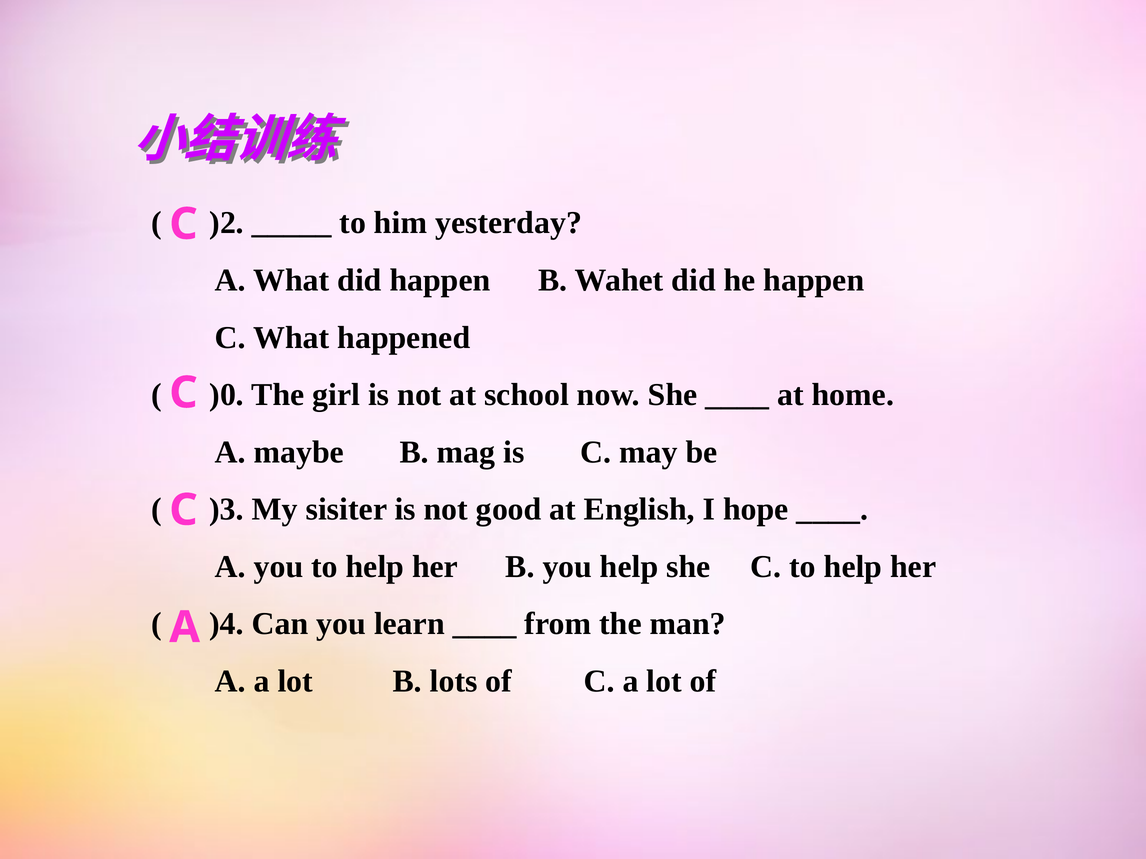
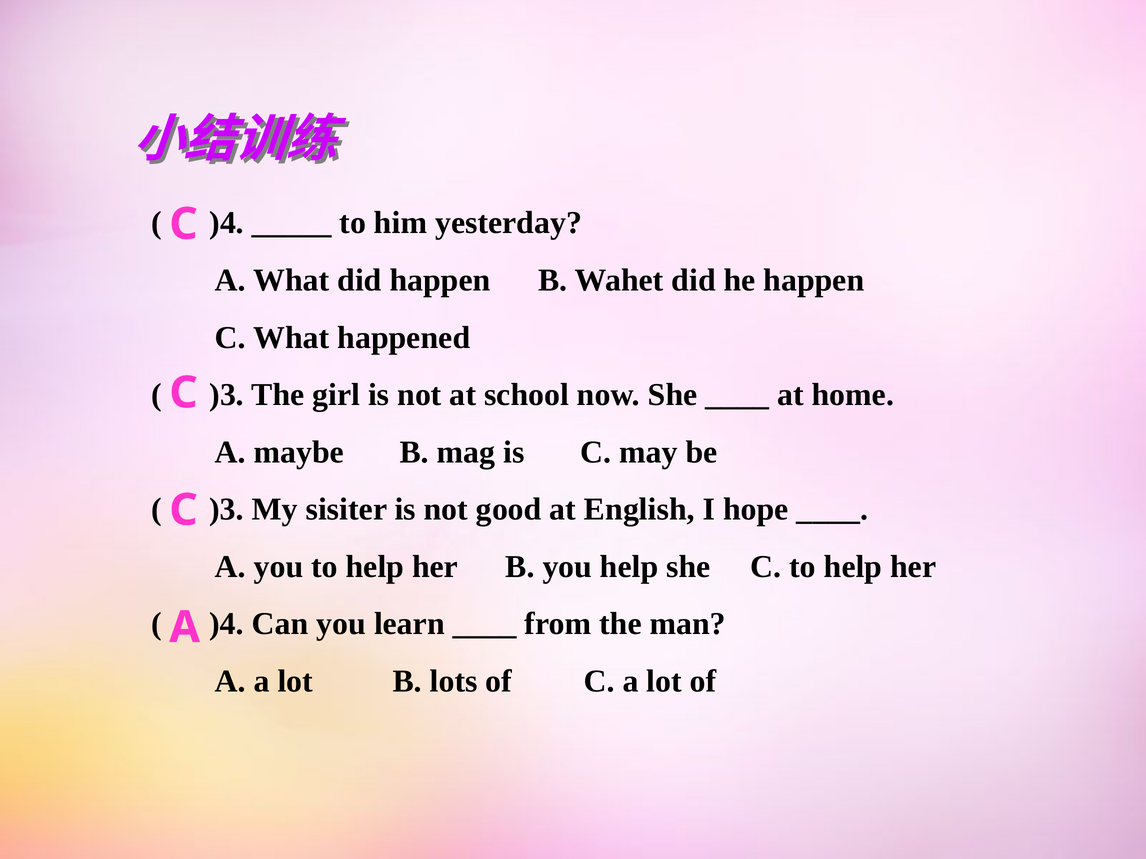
)2 at (227, 223): )2 -> )4
)0 at (227, 395): )0 -> )3
